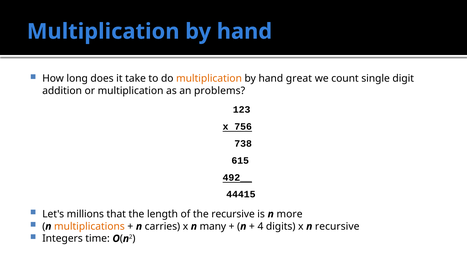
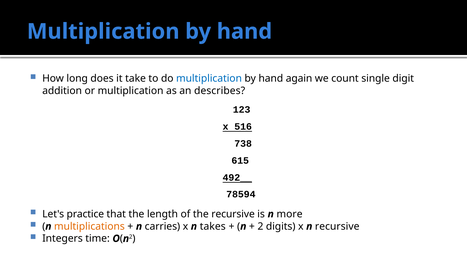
multiplication at (209, 78) colour: orange -> blue
great: great -> again
problems: problems -> describes
756: 756 -> 516
44415: 44415 -> 78594
millions: millions -> practice
many: many -> takes
4 at (260, 226): 4 -> 2
